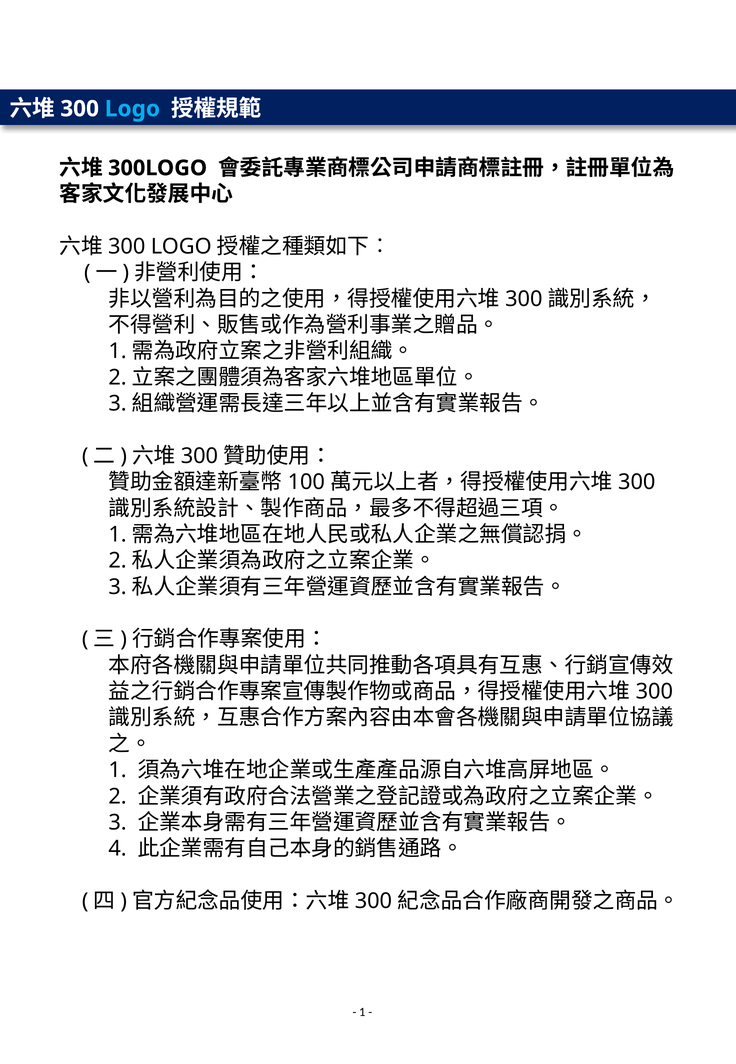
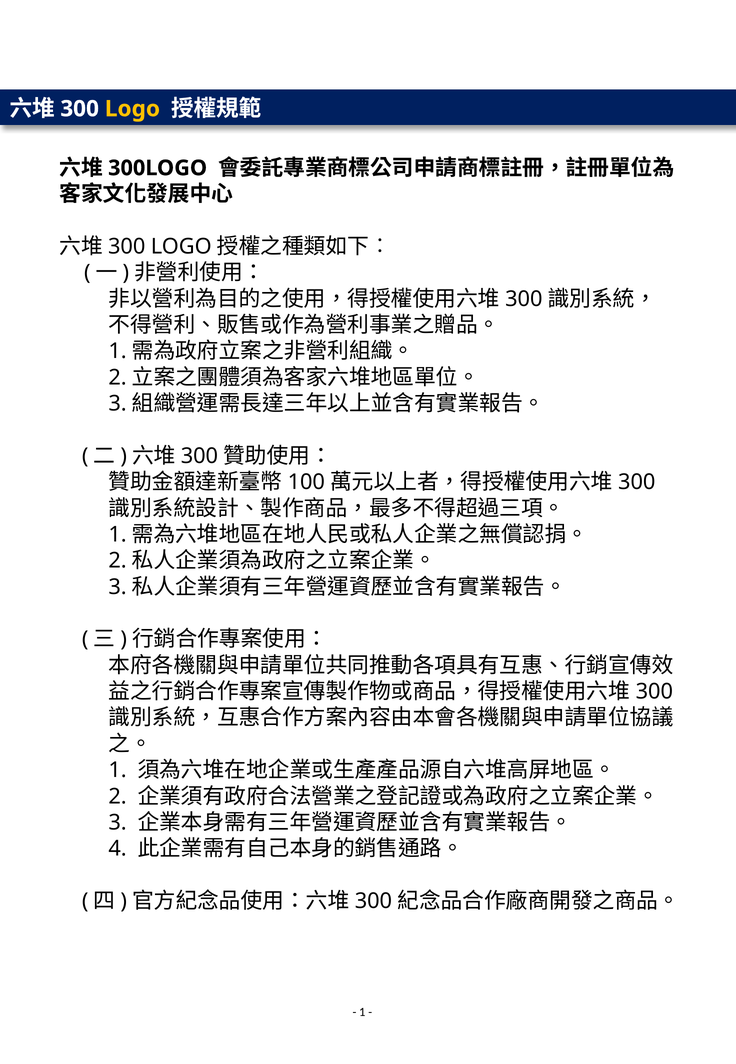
Logo colour: light blue -> yellow
